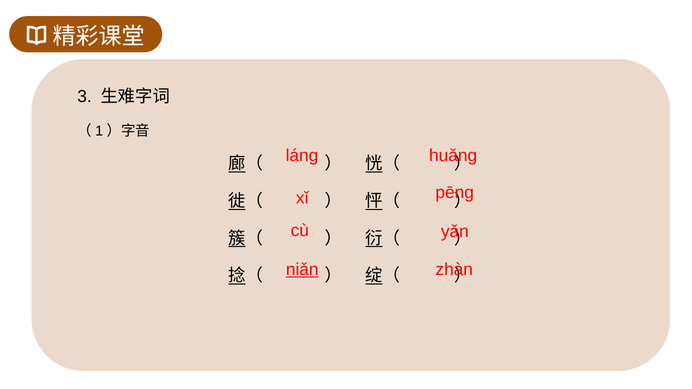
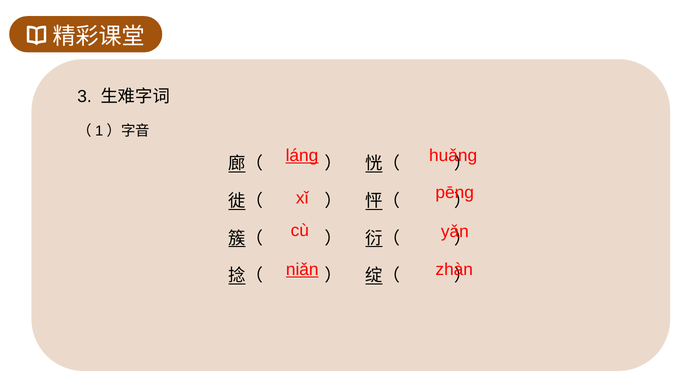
láng underline: none -> present
